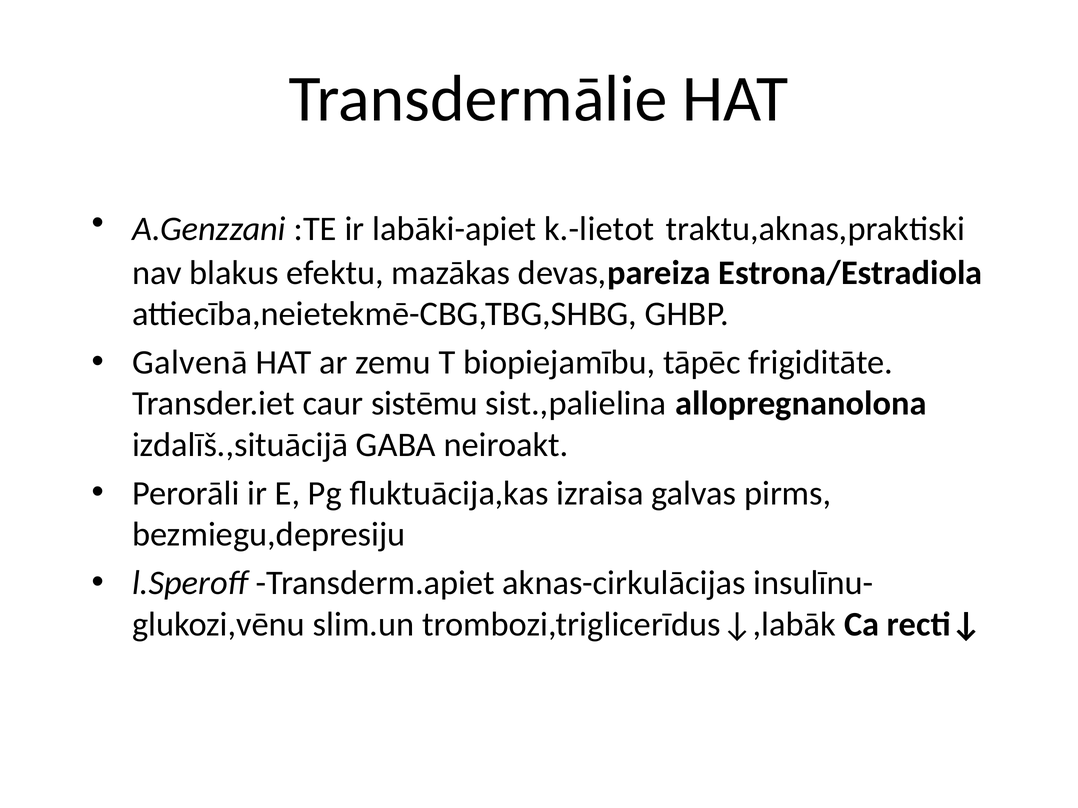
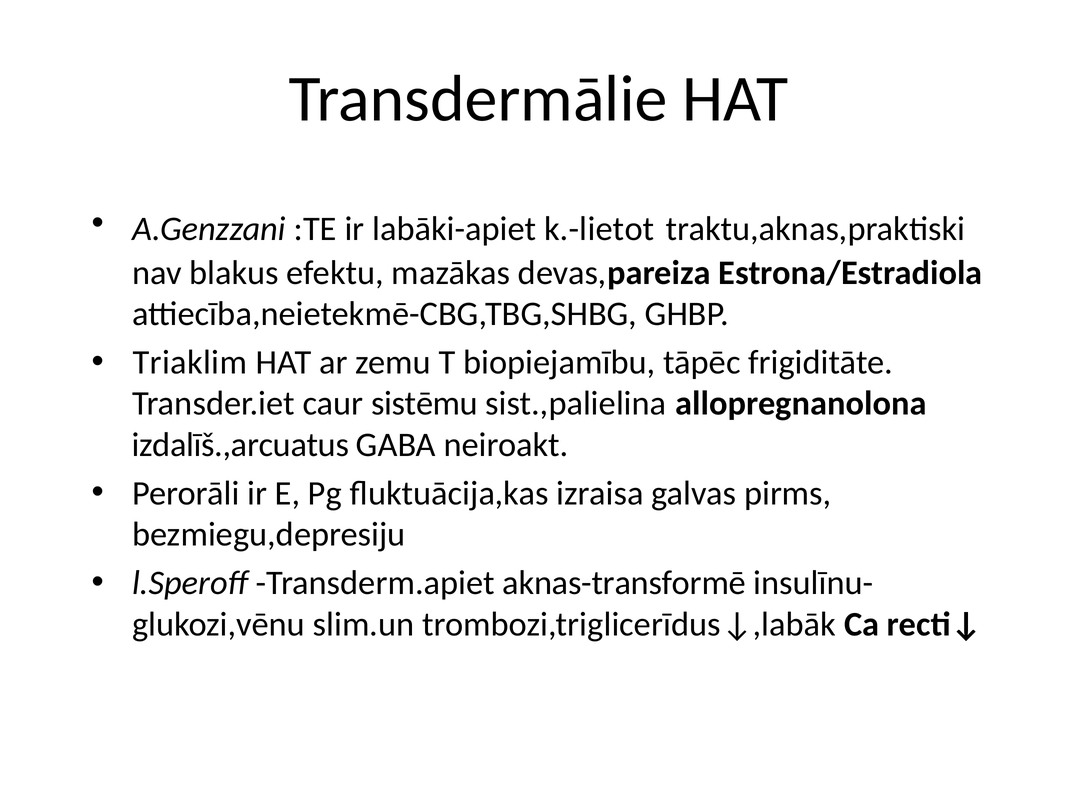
Galvenā: Galvenā -> Triaklim
izdalīš.,situācijā: izdalīš.,situācijā -> izdalīš.,arcuatus
aknas-cirkulācijas: aknas-cirkulācijas -> aknas-transformē
